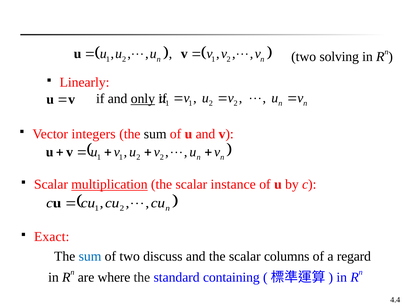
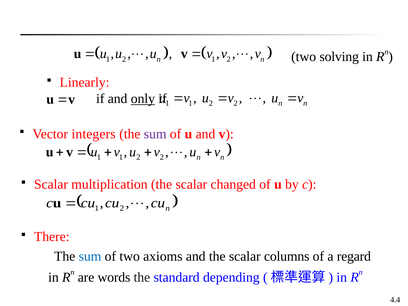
sum at (155, 134) colour: black -> purple
multiplication underline: present -> none
instance: instance -> changed
Exact: Exact -> There
discuss: discuss -> axioms
where: where -> words
containing: containing -> depending
